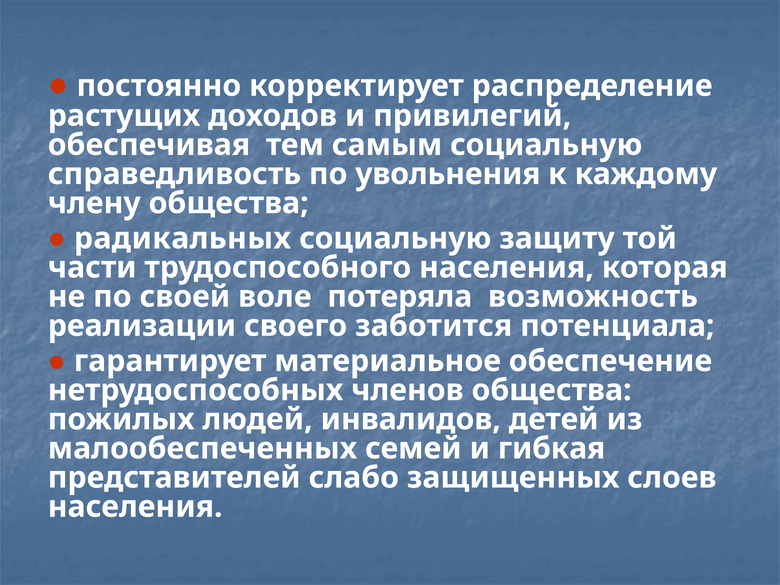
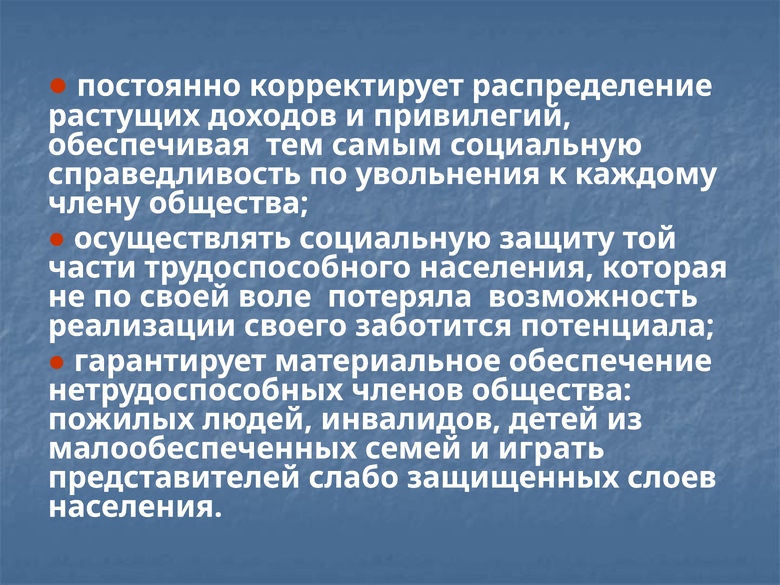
радикальных: радикальных -> осуществлять
гибкая: гибкая -> играть
